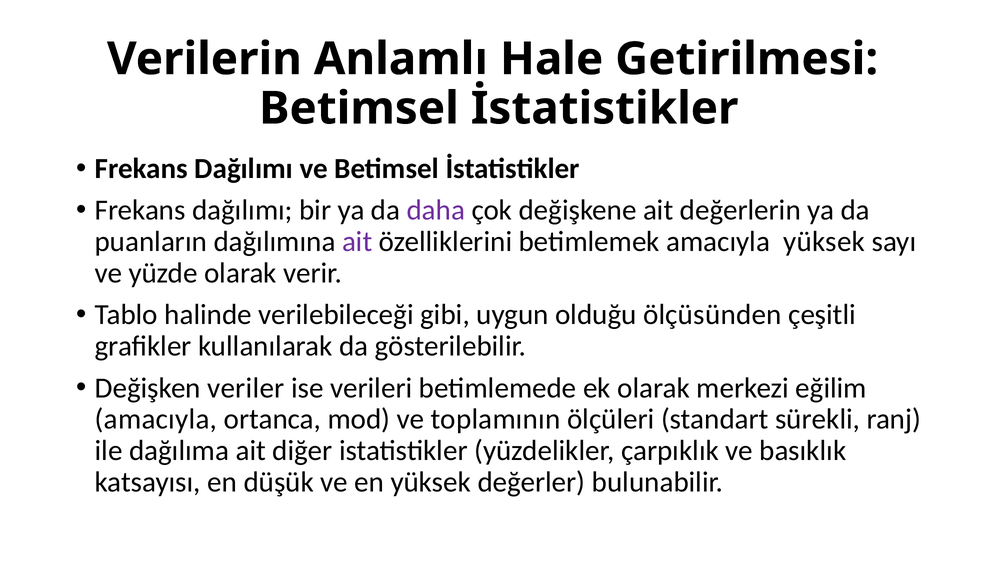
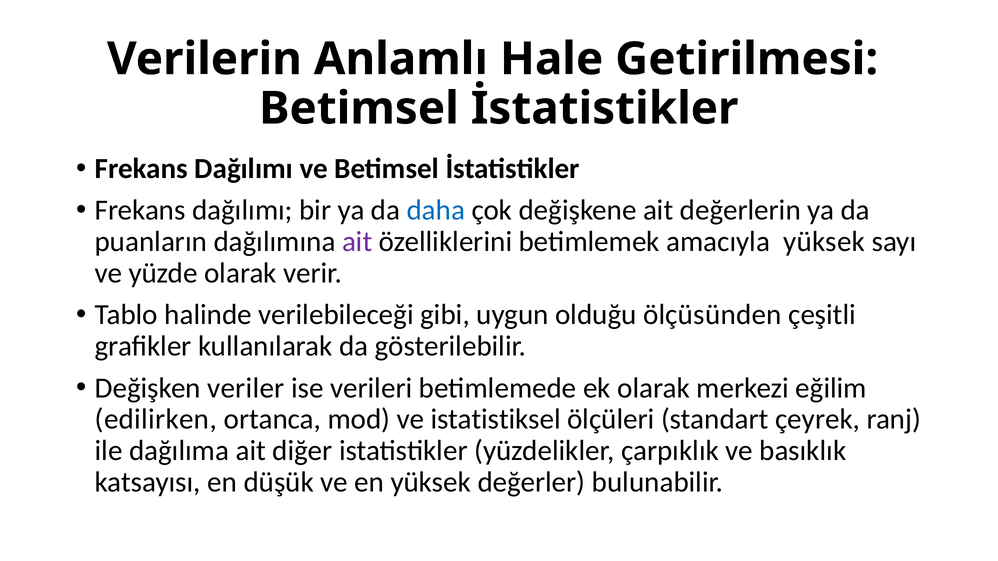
daha colour: purple -> blue
amacıyla at (156, 420): amacıyla -> edilirken
toplamının: toplamının -> istatistiksel
sürekli: sürekli -> çeyrek
